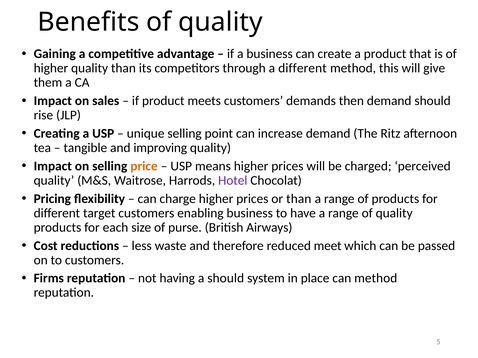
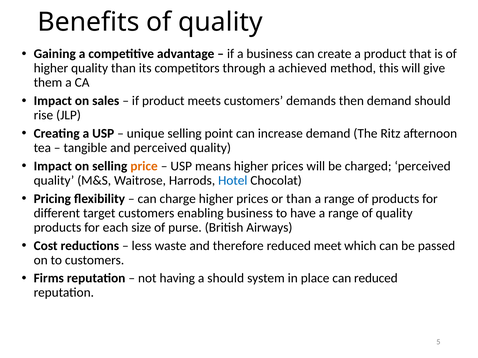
a different: different -> achieved
and improving: improving -> perceived
Hotel colour: purple -> blue
can method: method -> reduced
